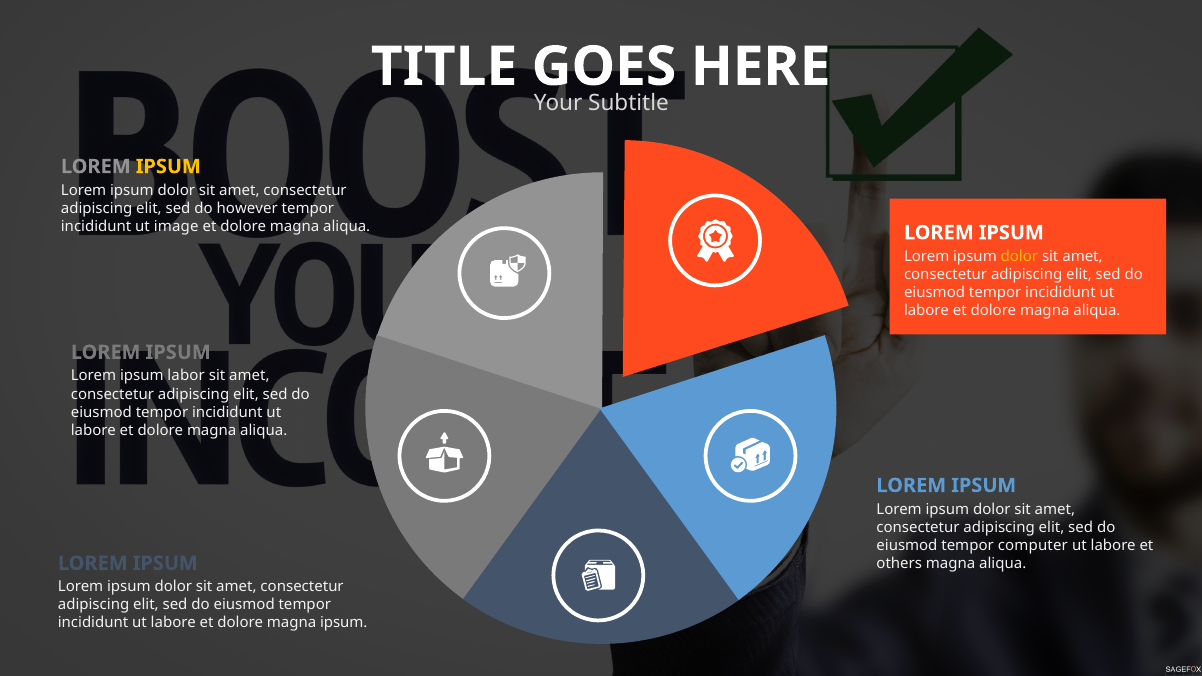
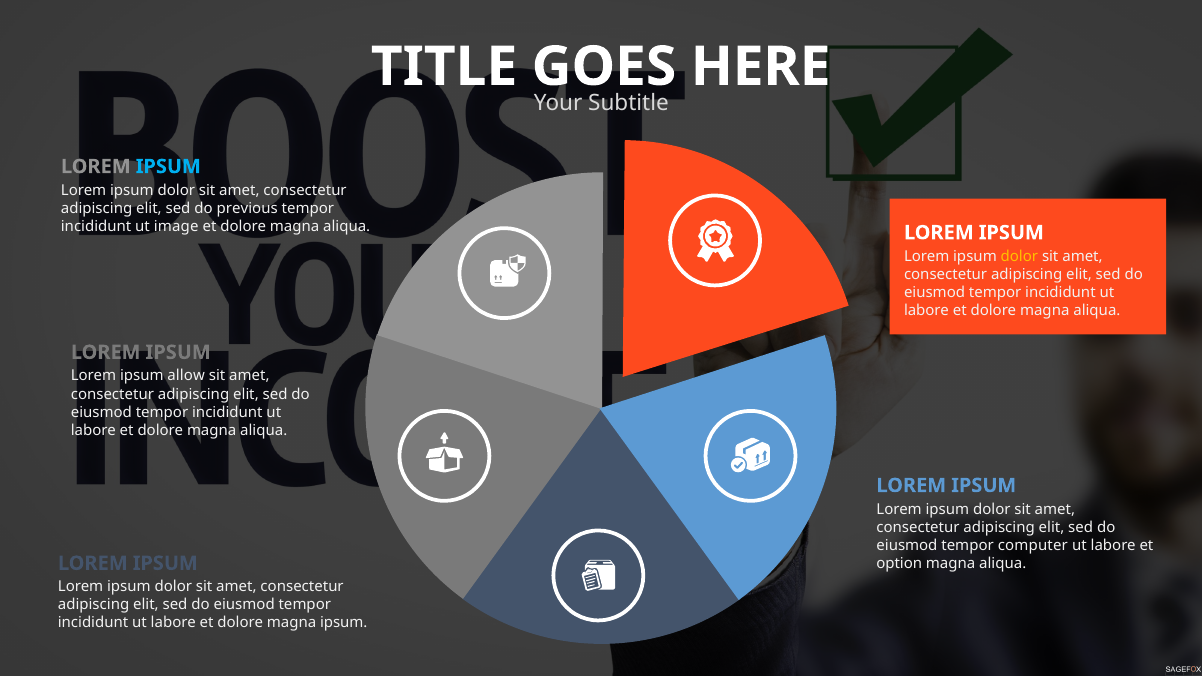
IPSUM at (168, 167) colour: yellow -> light blue
however: however -> previous
labor: labor -> allow
others: others -> option
